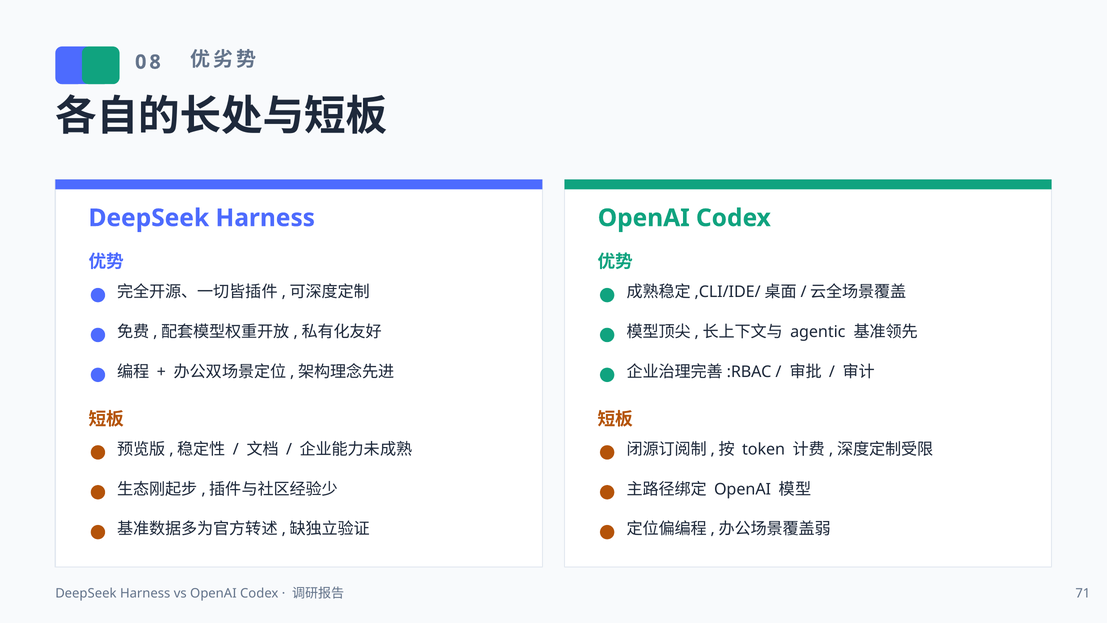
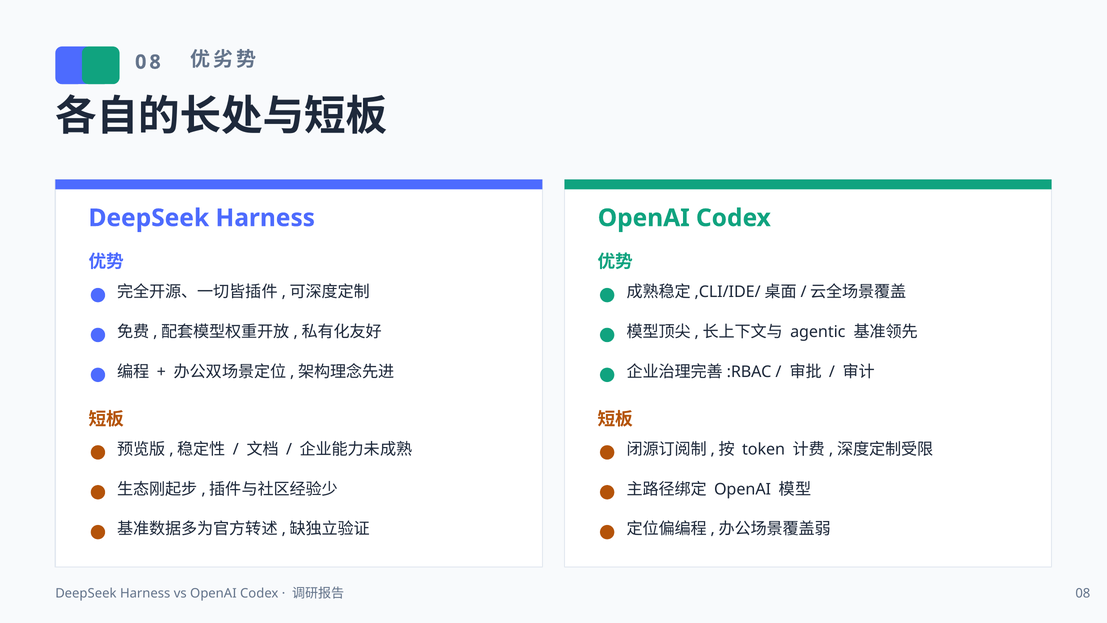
71 at (1083, 593): 71 -> 08
